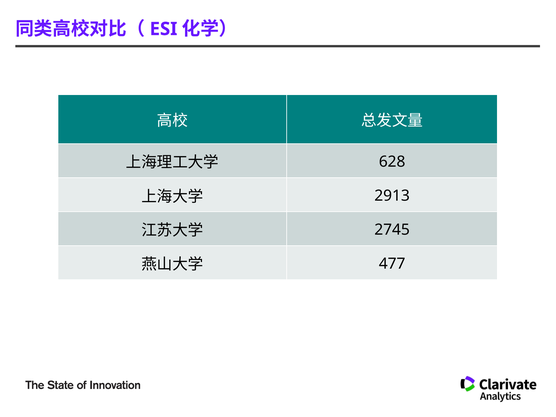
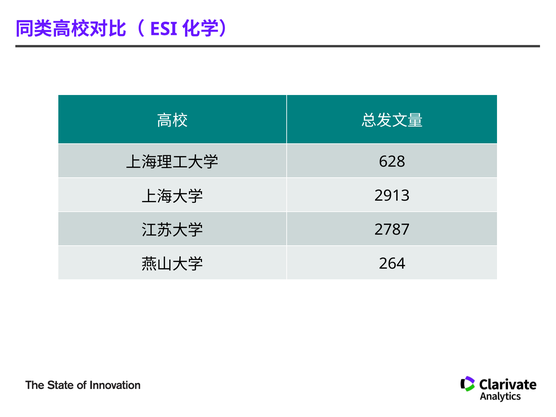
2745: 2745 -> 2787
477: 477 -> 264
